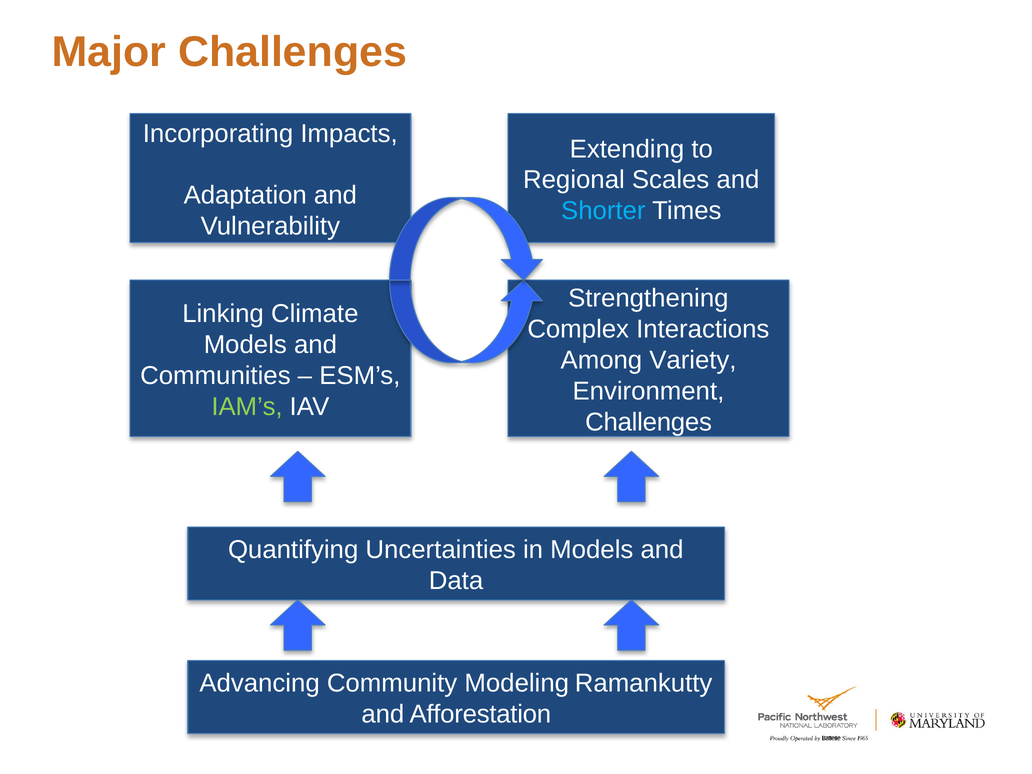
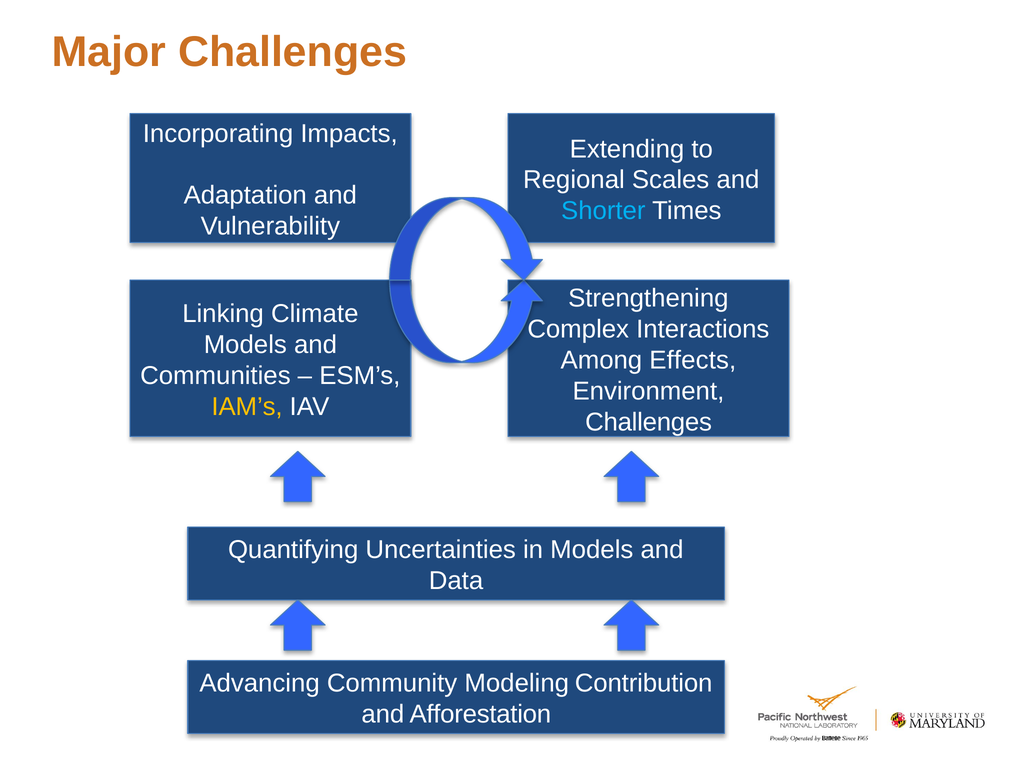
Variety: Variety -> Effects
IAM’s colour: light green -> yellow
Ramankutty: Ramankutty -> Contribution
